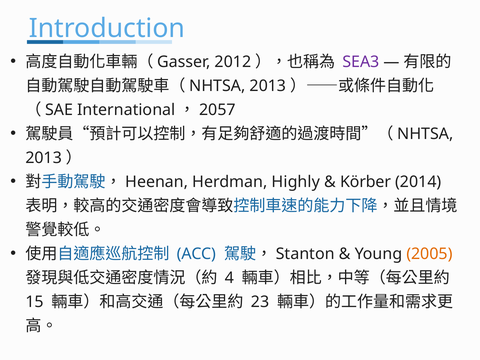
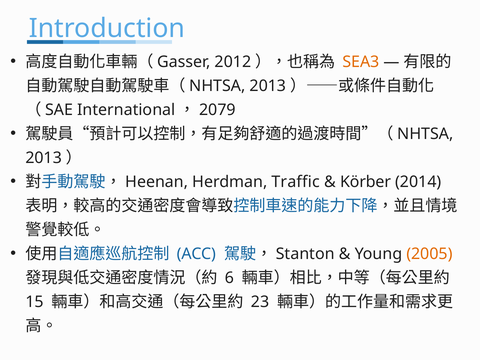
SEA3 colour: purple -> orange
2057: 2057 -> 2079
Highly: Highly -> Traffic
4: 4 -> 6
